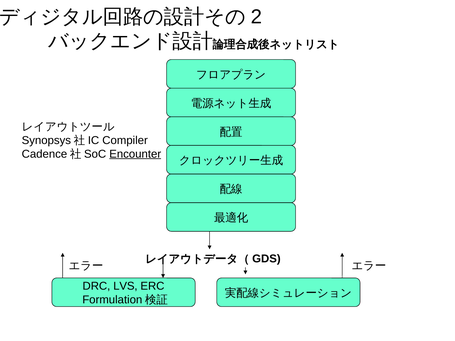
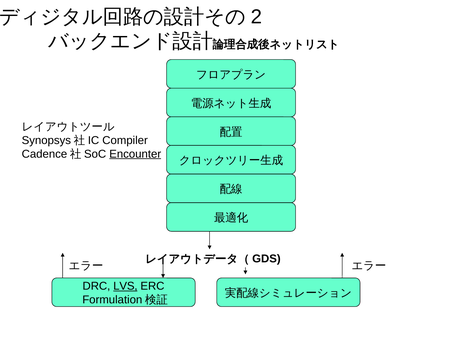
LVS underline: none -> present
